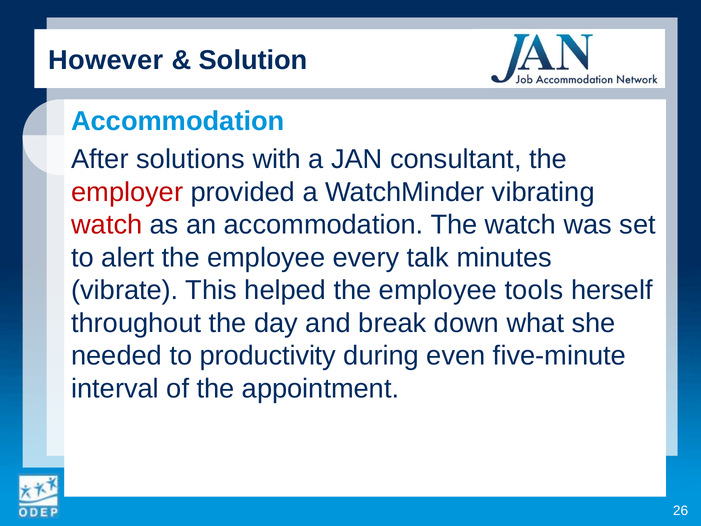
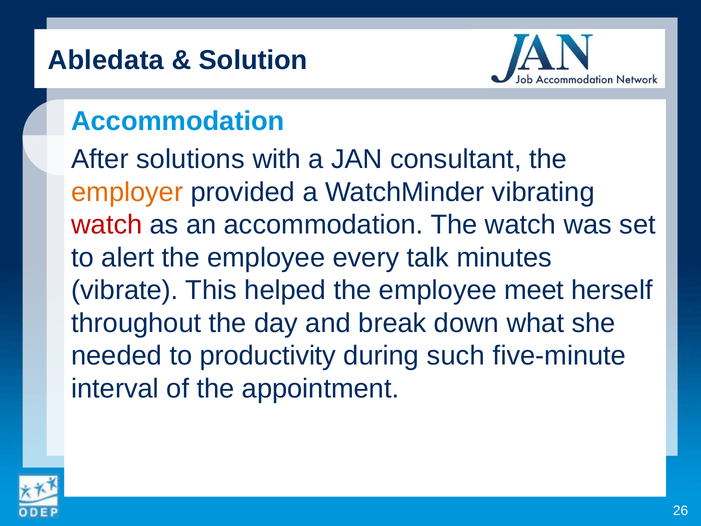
However: However -> Abledata
employer colour: red -> orange
tools: tools -> meet
even: even -> such
